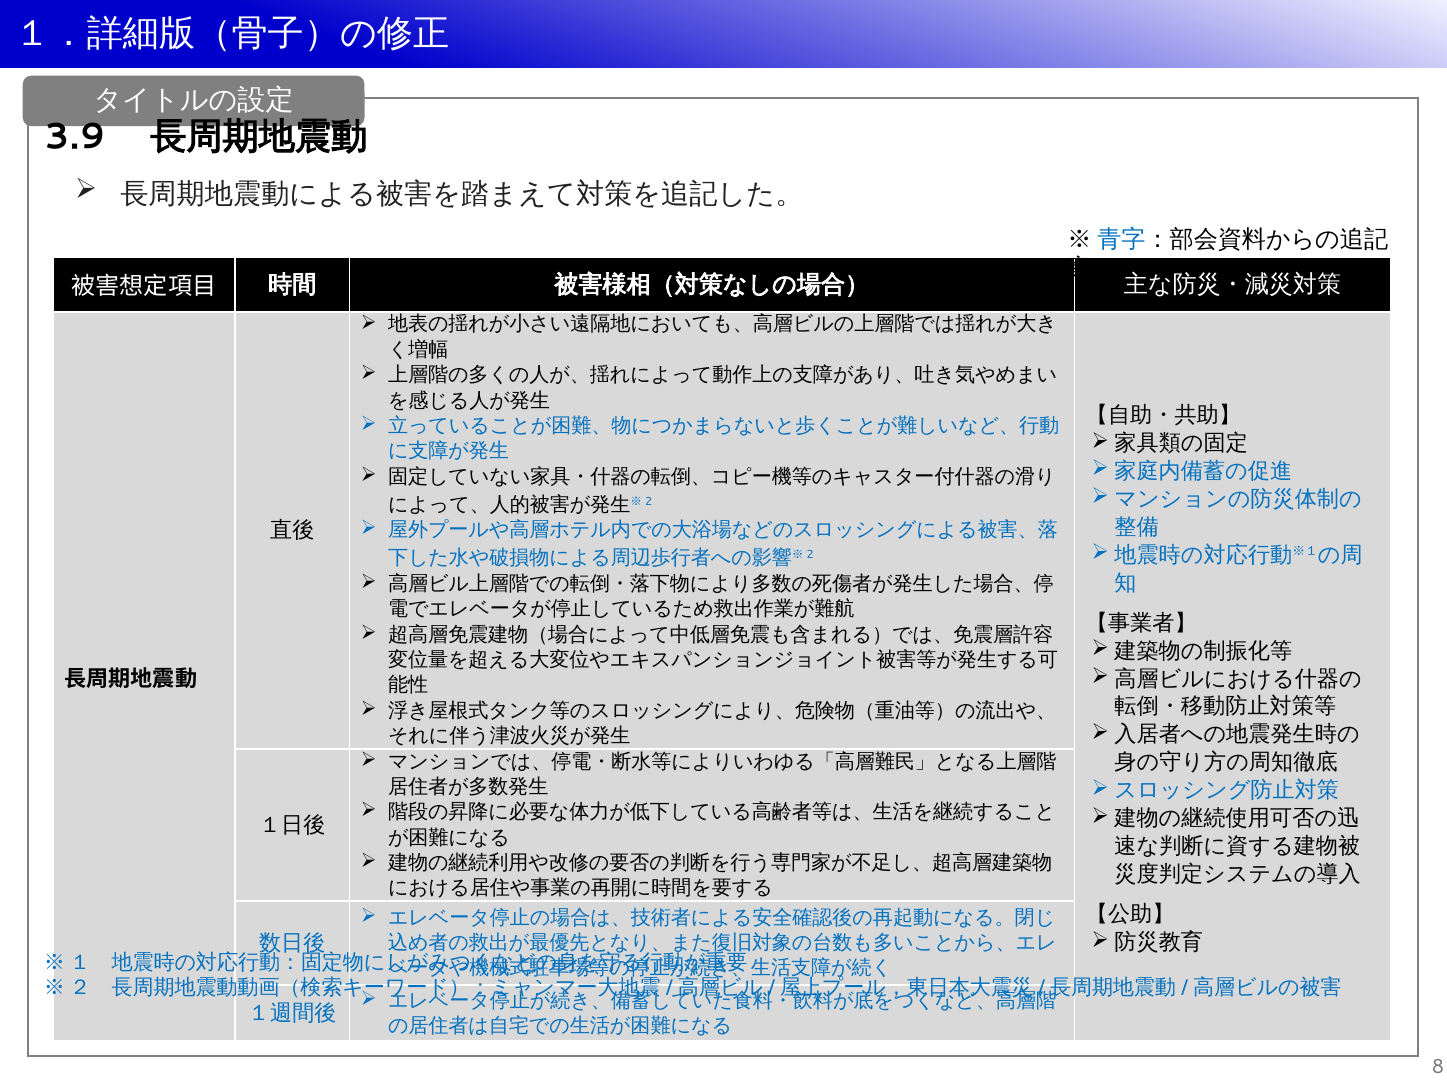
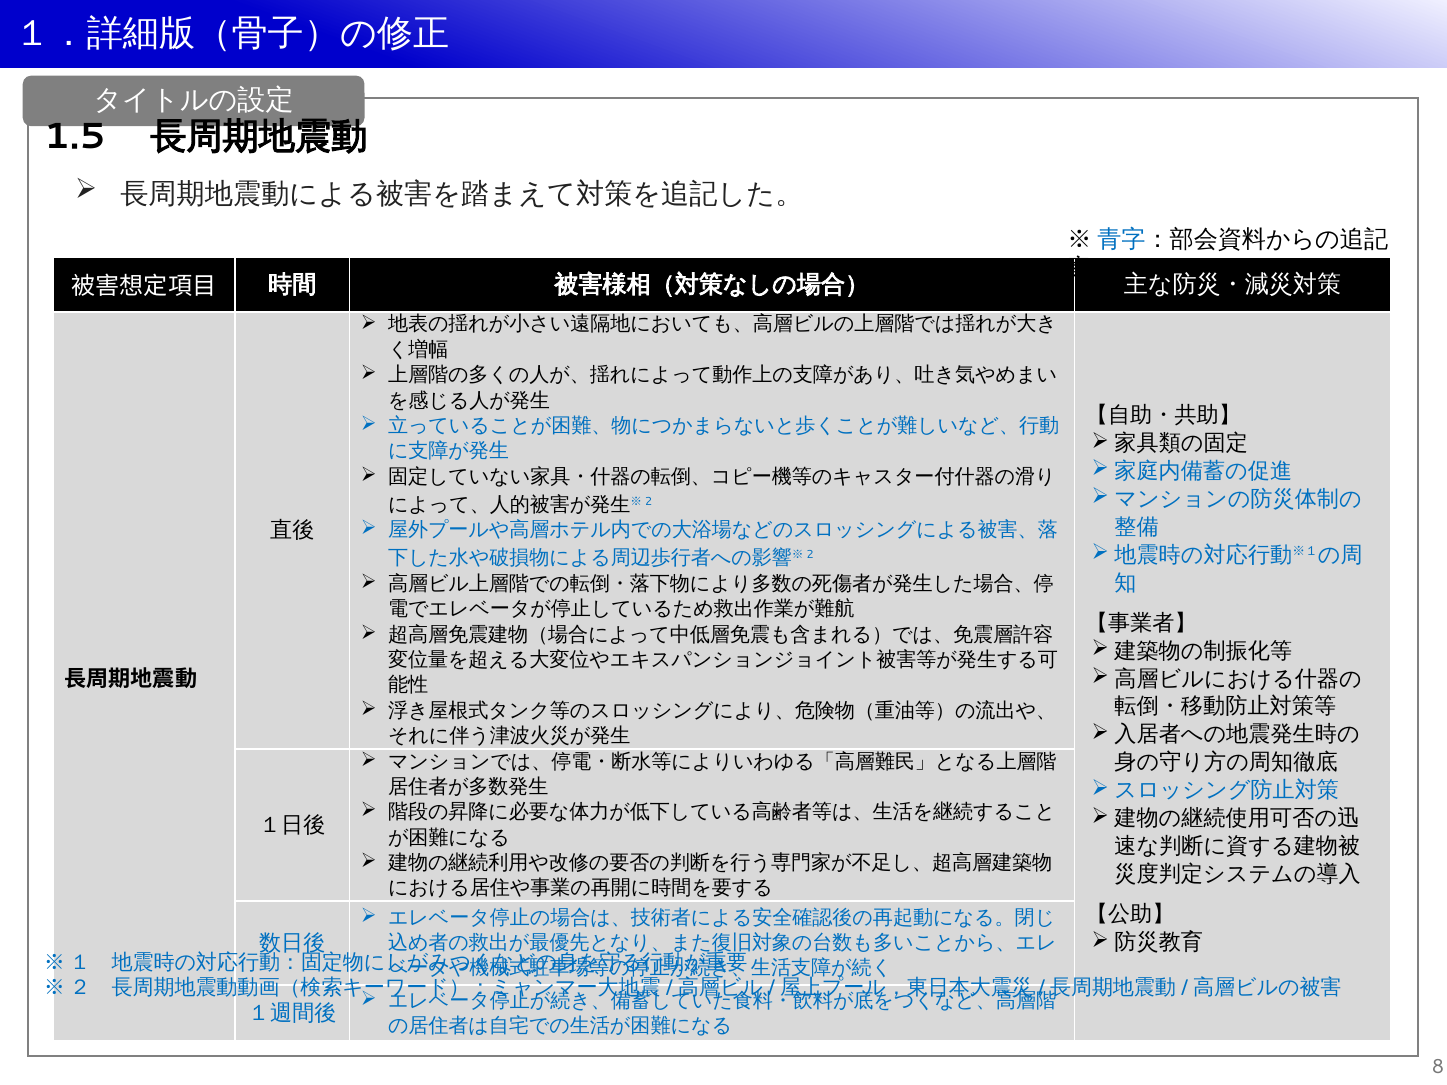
3.9: 3.9 -> 1.5
